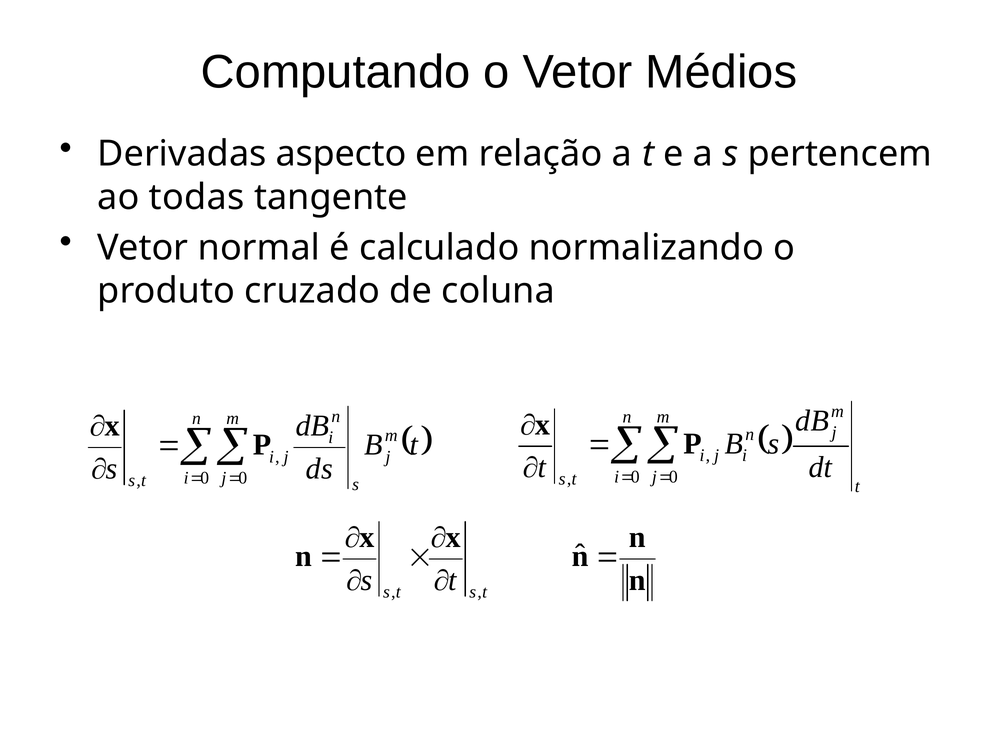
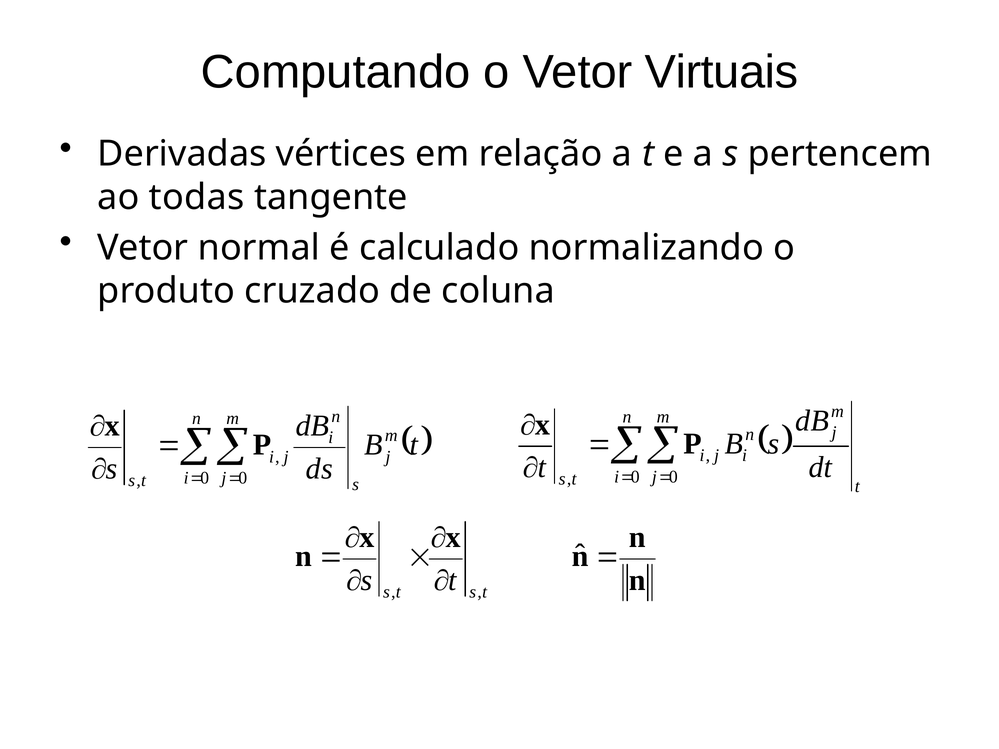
Médios: Médios -> Virtuais
aspecto: aspecto -> vértices
